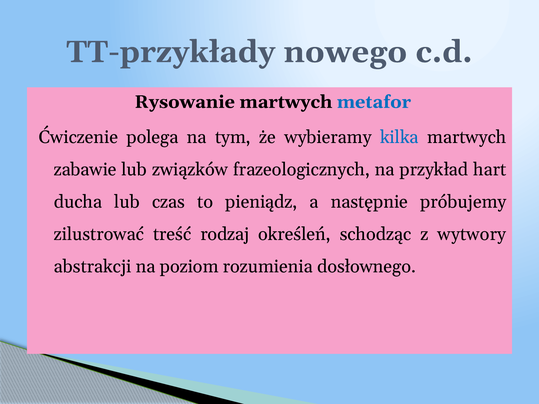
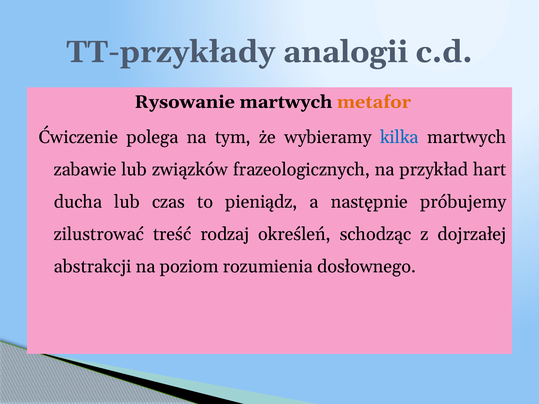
nowego: nowego -> analogii
metafor colour: blue -> orange
wytwory: wytwory -> dojrzałej
